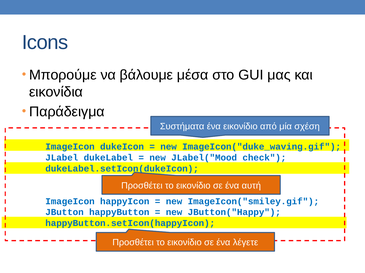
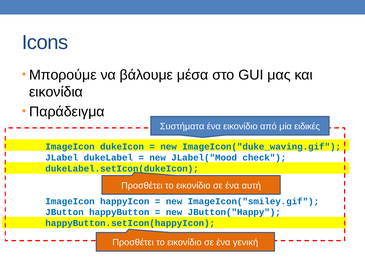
σχέση: σχέση -> ειδικές
λέγετε: λέγετε -> γενική
